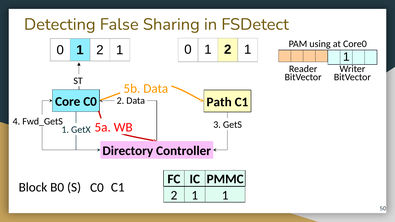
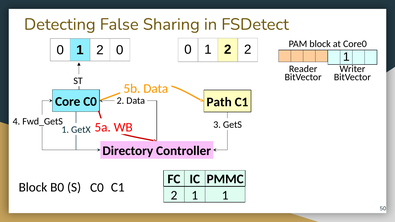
PAM using: using -> block
1 at (248, 50): 1 -> 2
1 at (120, 50): 1 -> 0
